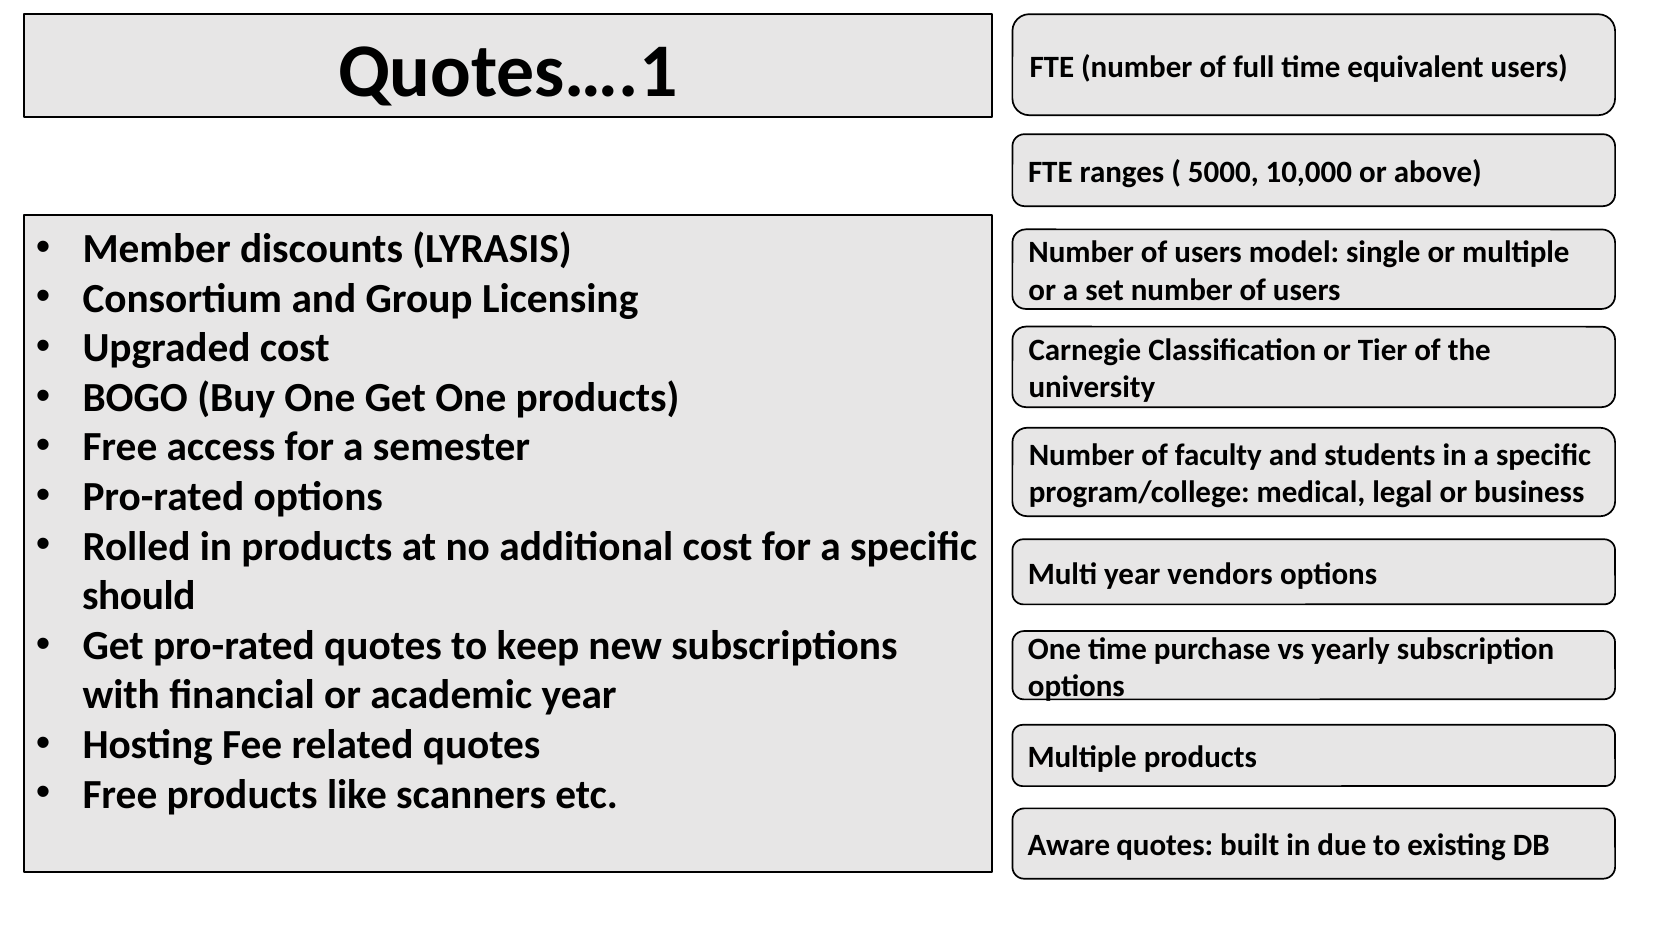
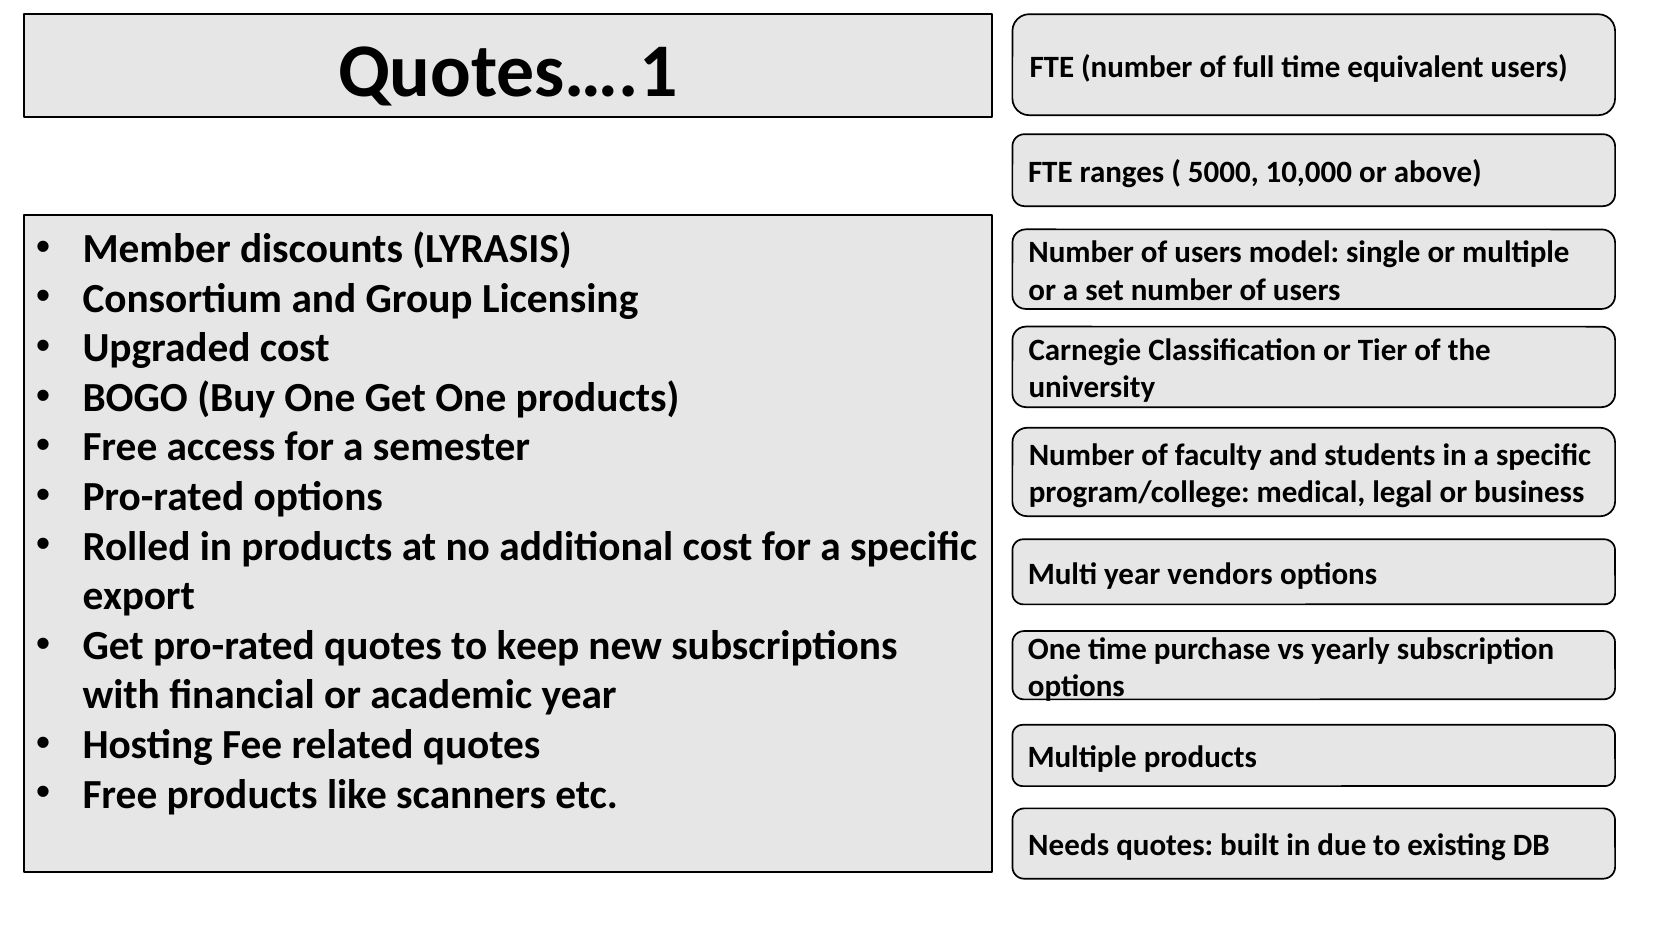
should: should -> export
Aware: Aware -> Needs
